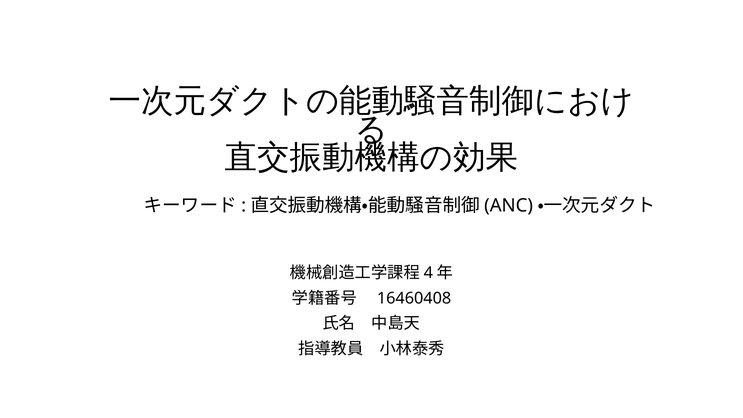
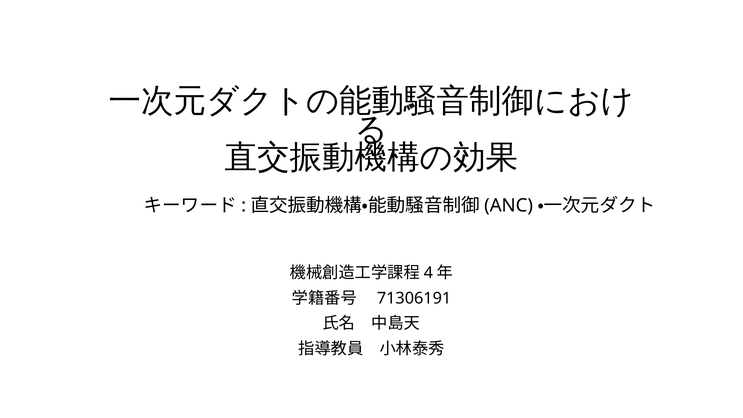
16460408: 16460408 -> 71306191
